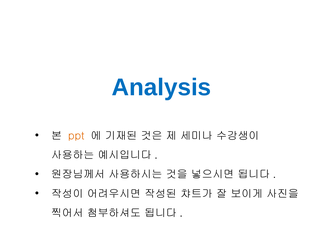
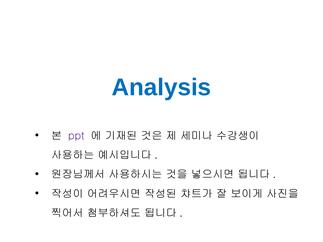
ppt colour: orange -> purple
